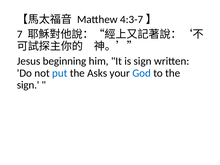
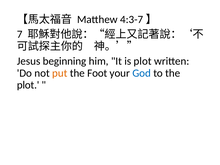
is sign: sign -> plot
put colour: blue -> orange
Asks: Asks -> Foot
sign at (28, 85): sign -> plot
